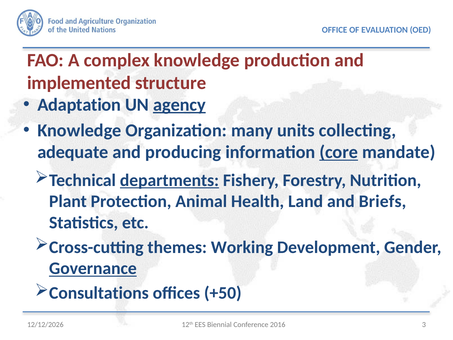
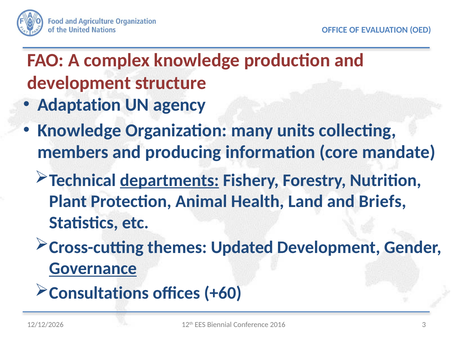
implemented at (79, 83): implemented -> development
agency underline: present -> none
adequate: adequate -> members
core underline: present -> none
Working: Working -> Updated
+50: +50 -> +60
